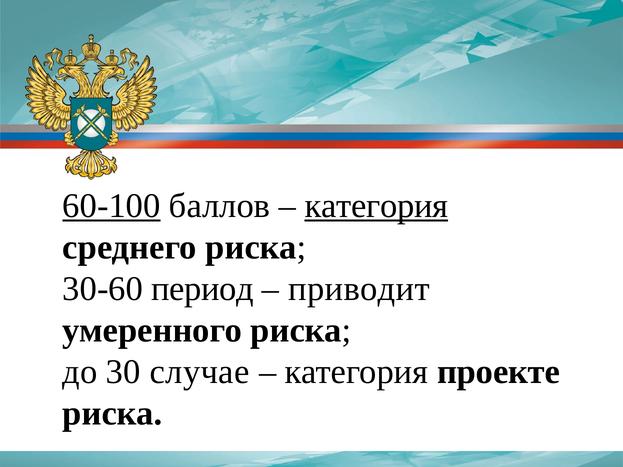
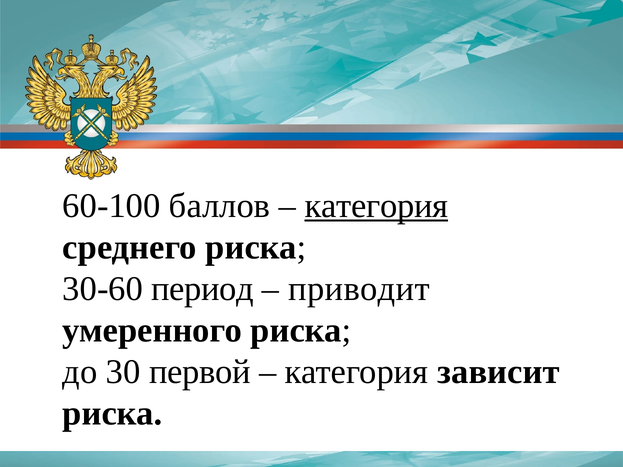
60-100 underline: present -> none
случае: случае -> первой
проекте: проекте -> зависит
